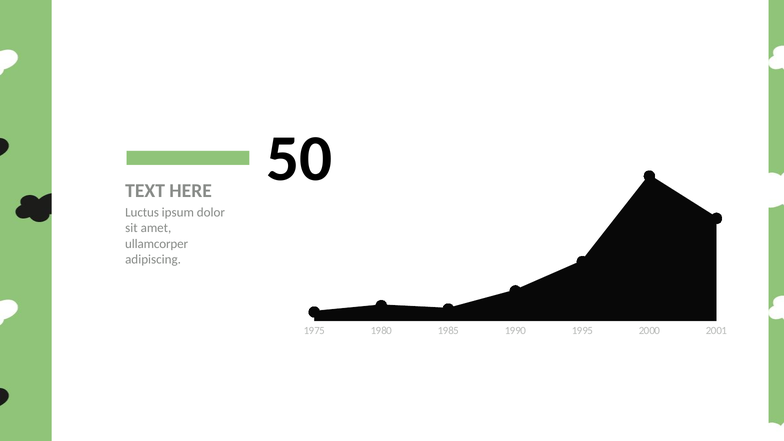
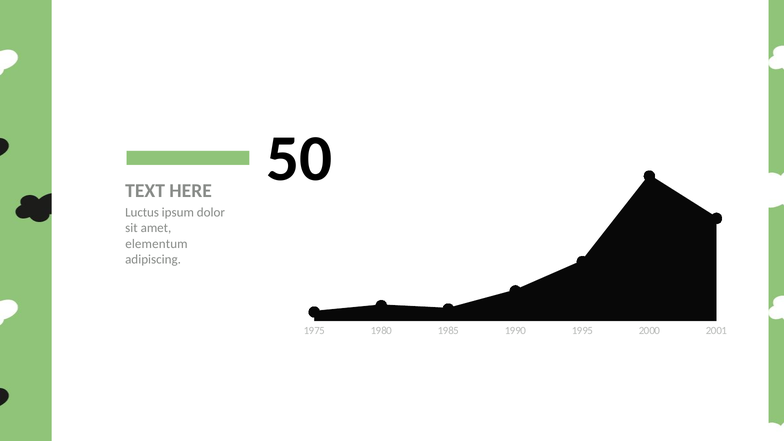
ullamcorper: ullamcorper -> elementum
